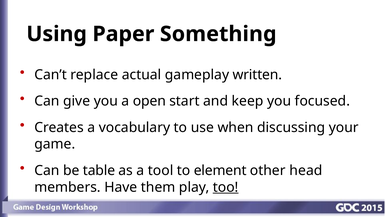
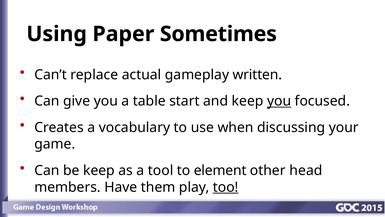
Something: Something -> Sometimes
open: open -> table
you at (279, 101) underline: none -> present
be table: table -> keep
